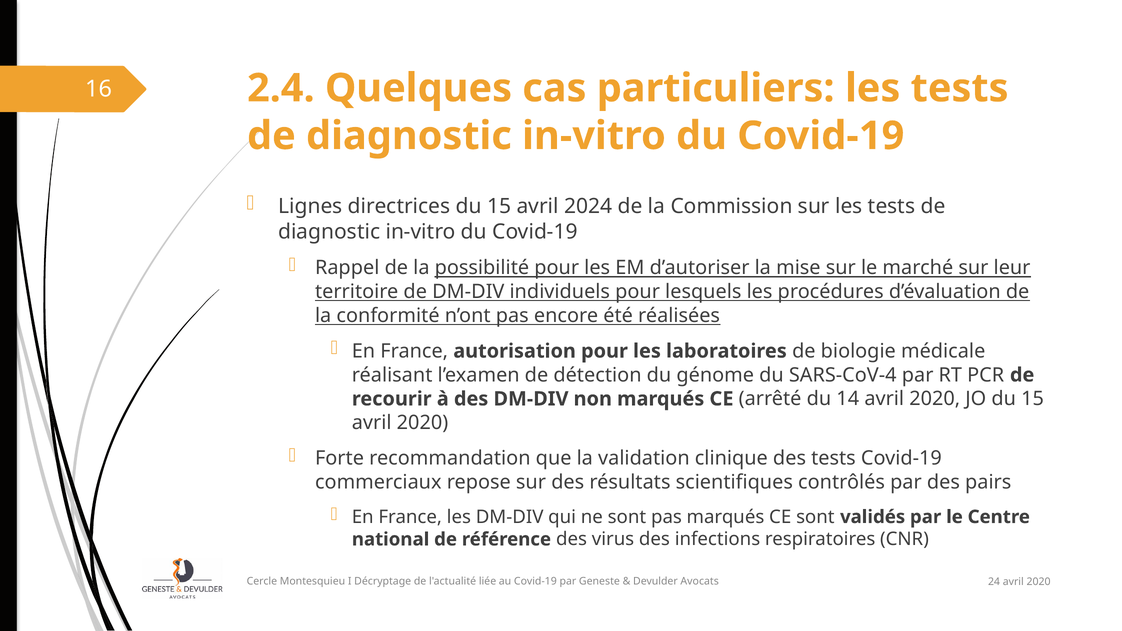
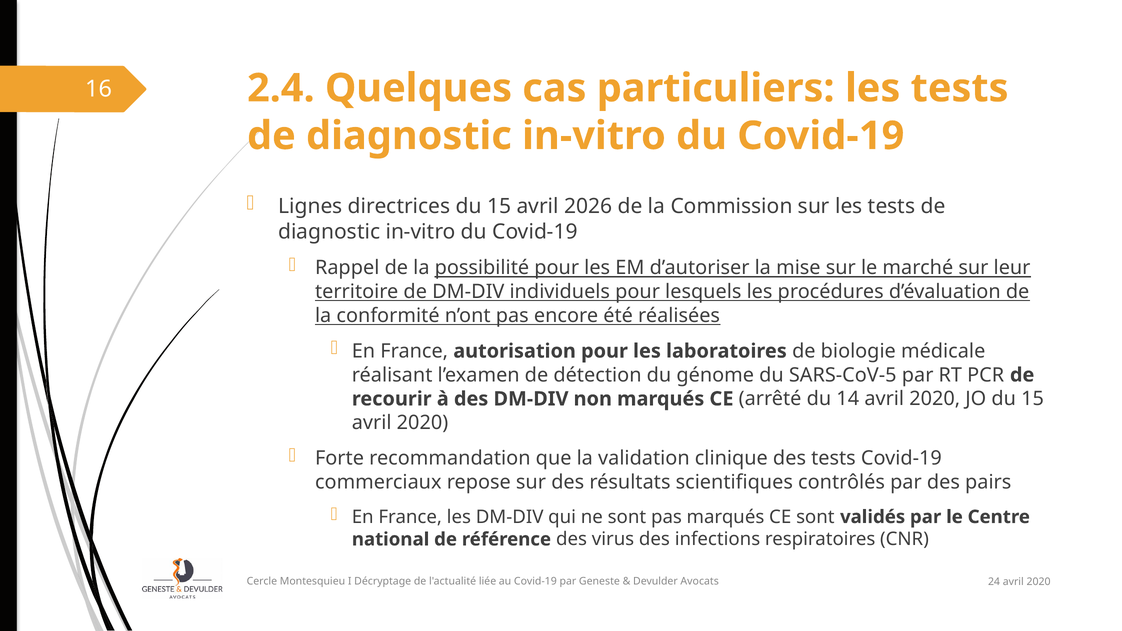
2024: 2024 -> 2026
SARS-CoV-4: SARS-CoV-4 -> SARS-CoV-5
